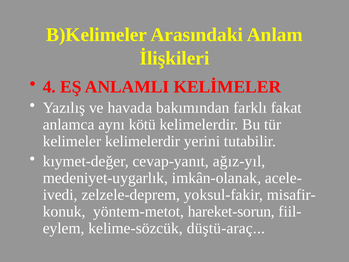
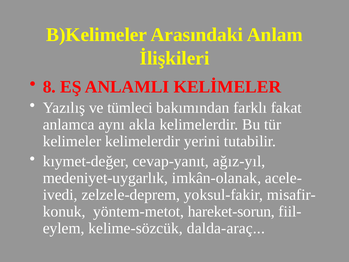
4: 4 -> 8
havada: havada -> tümleci
kötü: kötü -> akla
düştü-araç: düştü-araç -> dalda-araç
